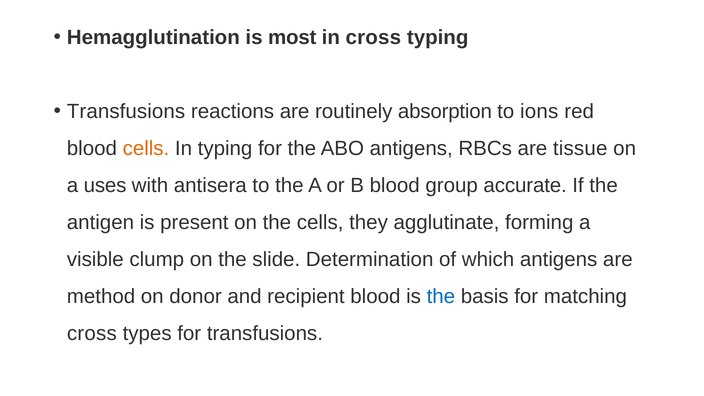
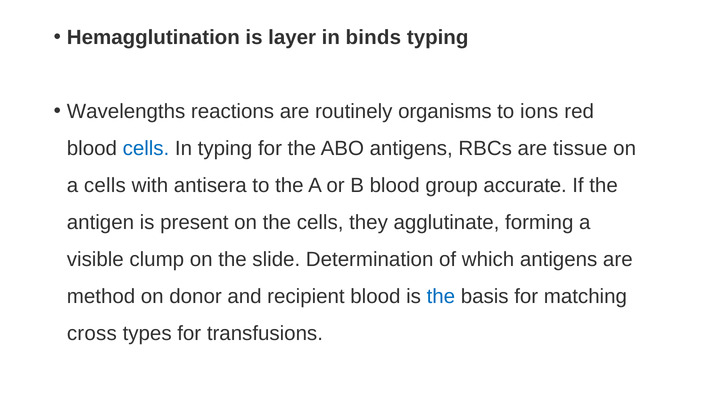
most: most -> layer
in cross: cross -> binds
Transfusions at (126, 112): Transfusions -> Wavelengths
absorption: absorption -> organisms
cells at (146, 149) colour: orange -> blue
a uses: uses -> cells
